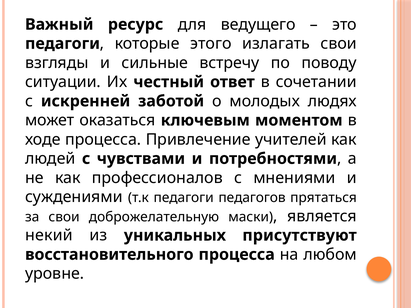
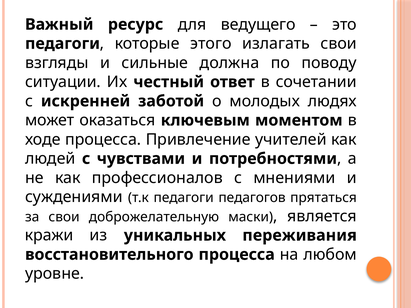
встречу: встречу -> должна
некий: некий -> кражи
присутствуют: присутствуют -> переживания
